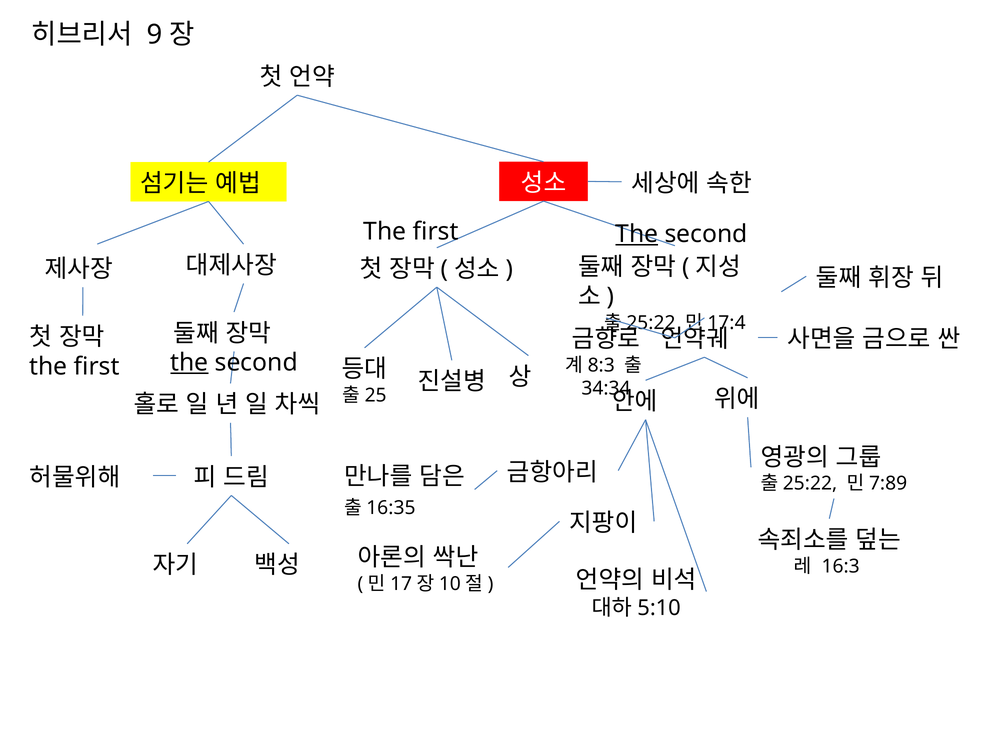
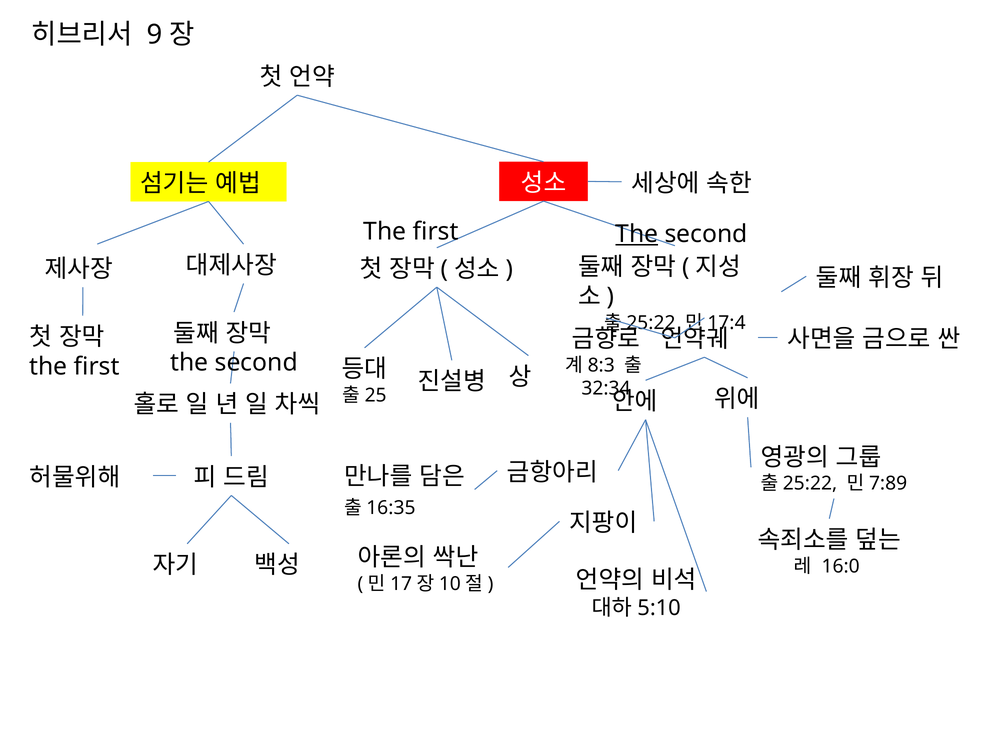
the at (189, 362) underline: present -> none
34:34: 34:34 -> 32:34
16:3: 16:3 -> 16:0
